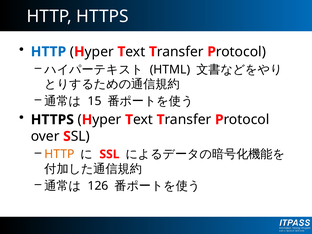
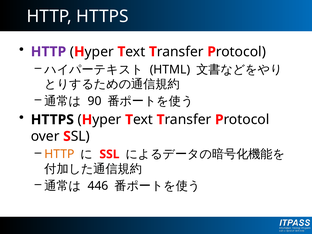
HTTP at (48, 52) colour: blue -> purple
15: 15 -> 90
126: 126 -> 446
